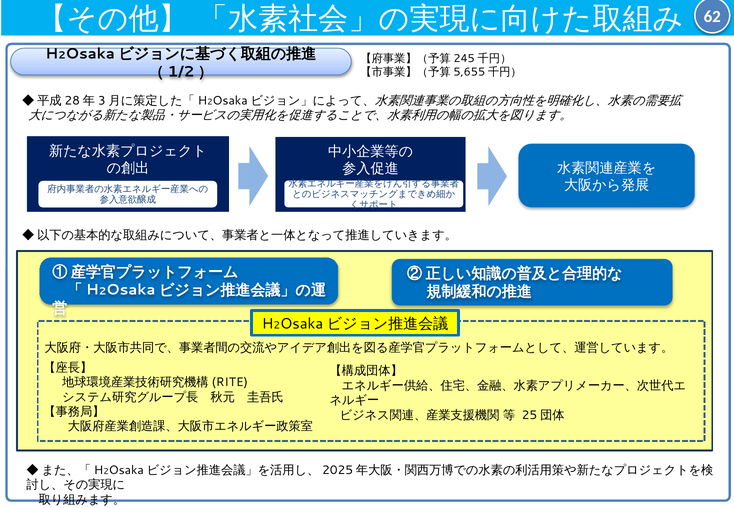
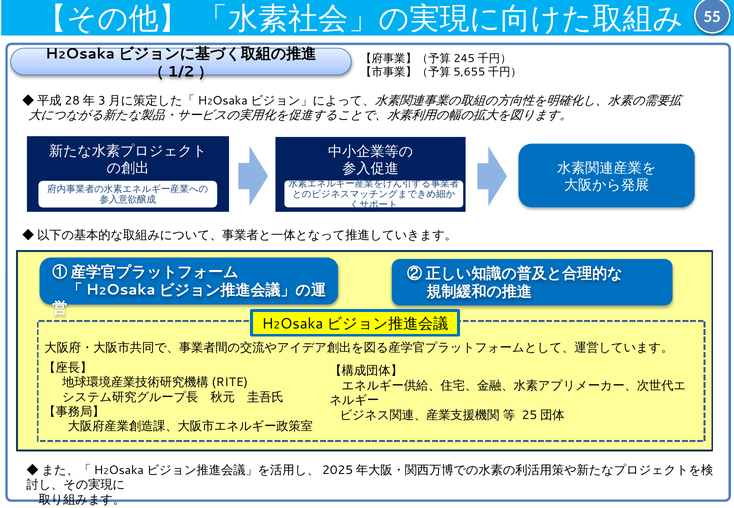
62: 62 -> 55
